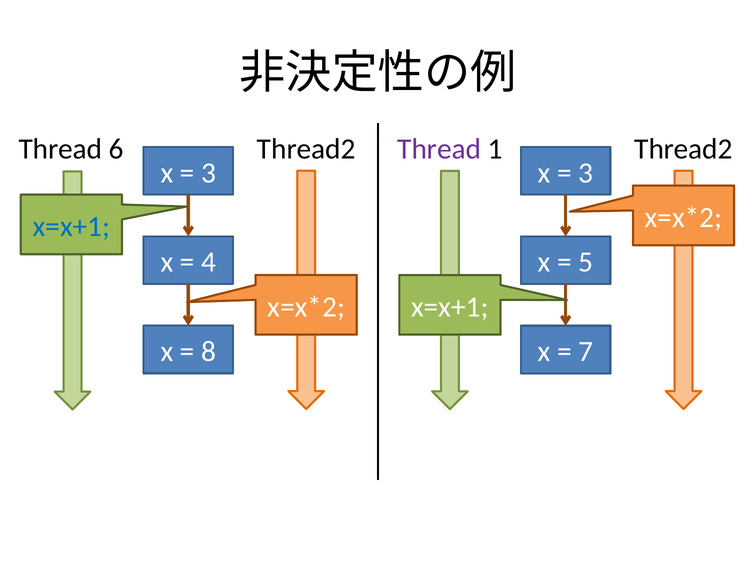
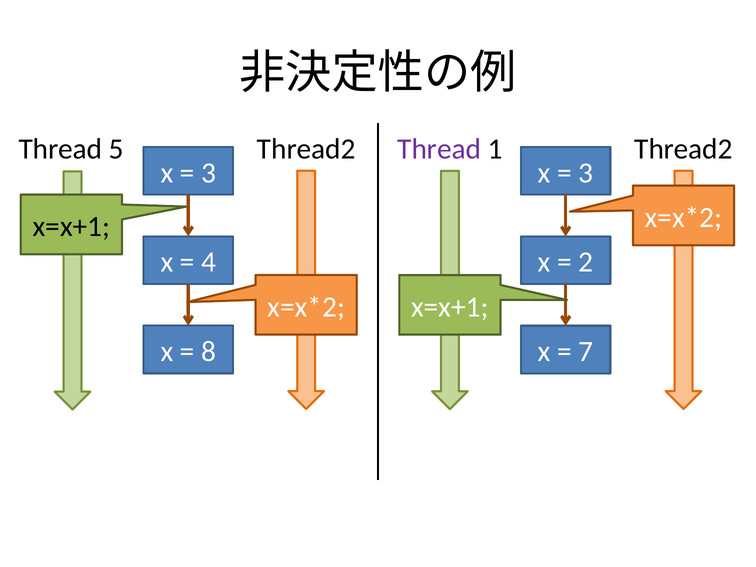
6: 6 -> 5
x=x+1 at (71, 226) colour: blue -> black
5: 5 -> 2
